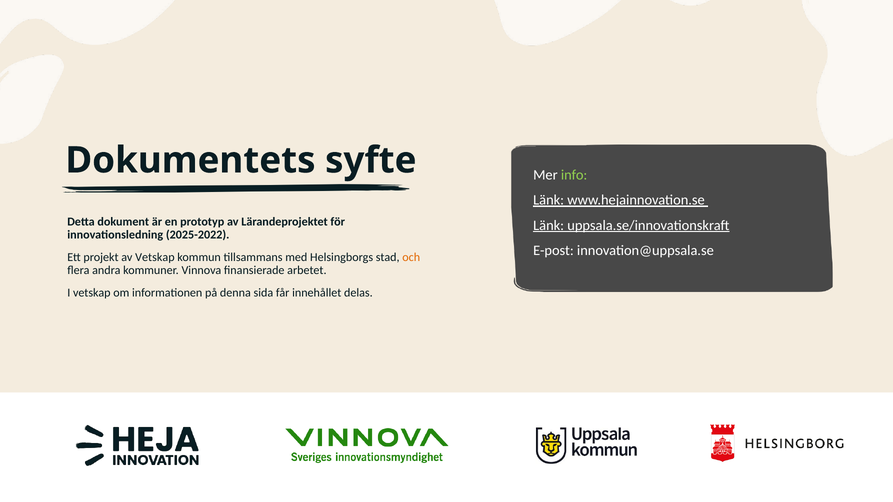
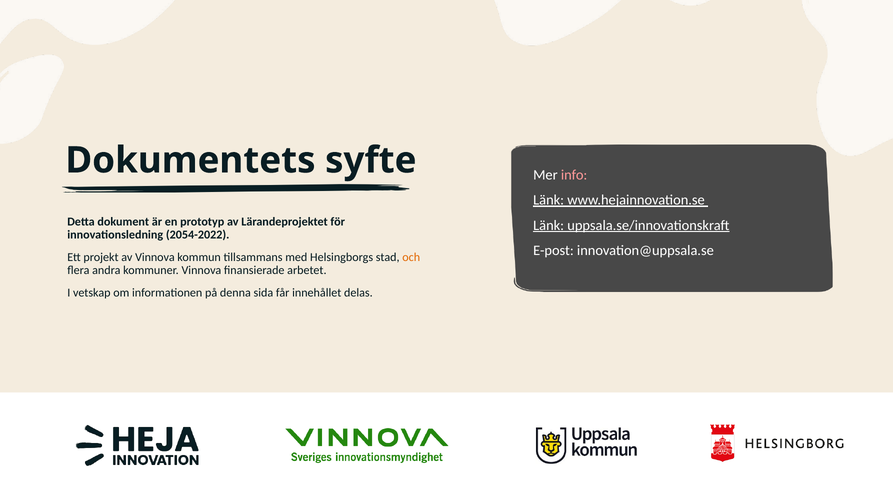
info colour: light green -> pink
2025-2022: 2025-2022 -> 2054-2022
av Vetskap: Vetskap -> Vinnova
